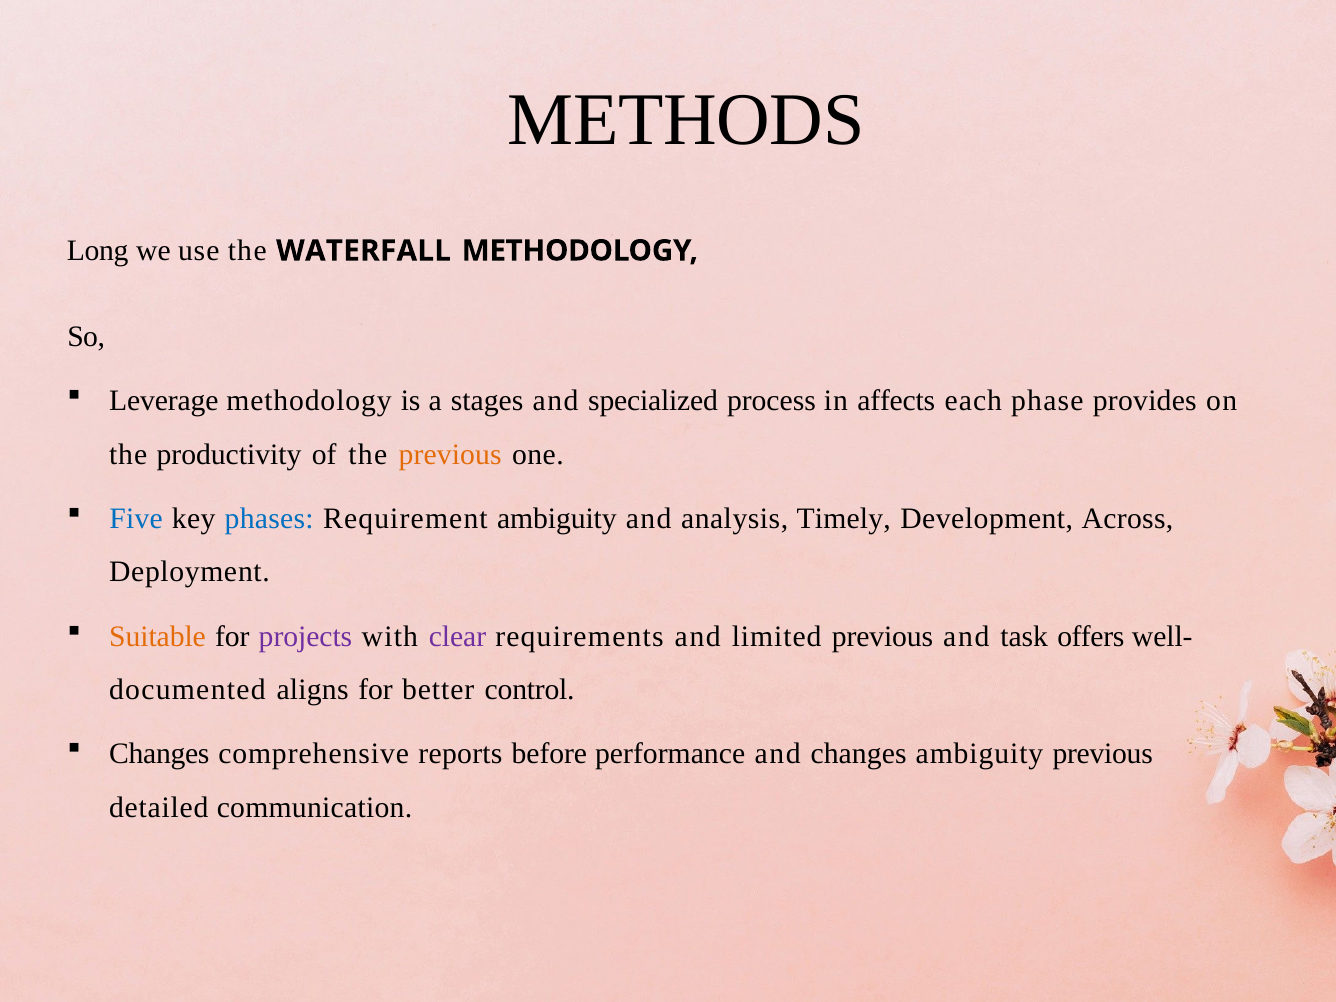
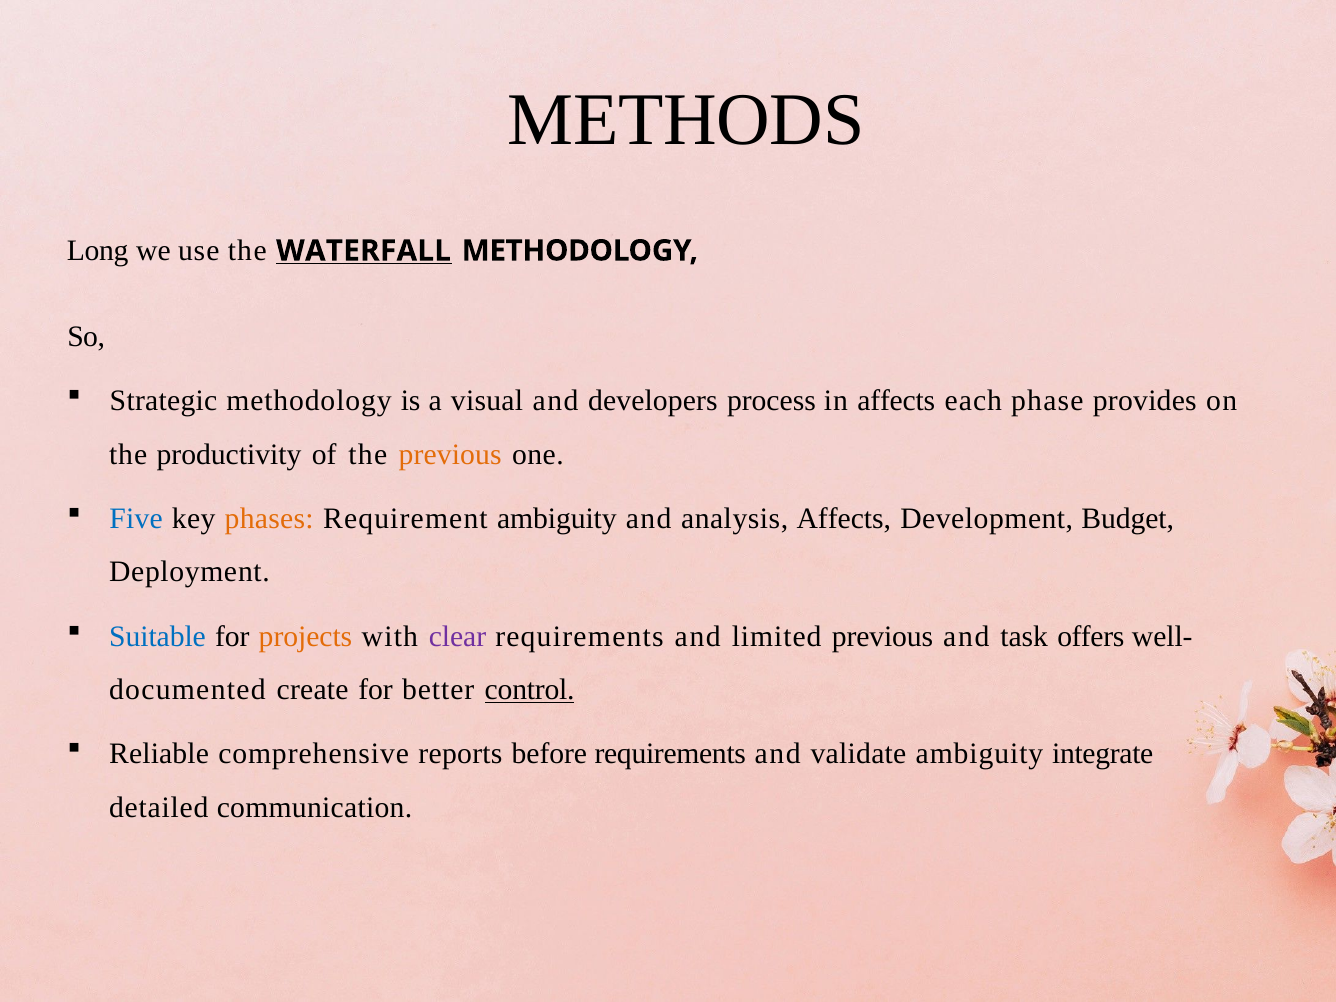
WATERFALL underline: none -> present
Leverage: Leverage -> Strategic
stages: stages -> visual
specialized: specialized -> developers
phases colour: blue -> orange
analysis Timely: Timely -> Affects
Across: Across -> Budget
Suitable colour: orange -> blue
projects colour: purple -> orange
aligns: aligns -> create
control underline: none -> present
Changes at (159, 754): Changes -> Reliable
before performance: performance -> requirements
and changes: changes -> validate
ambiguity previous: previous -> integrate
